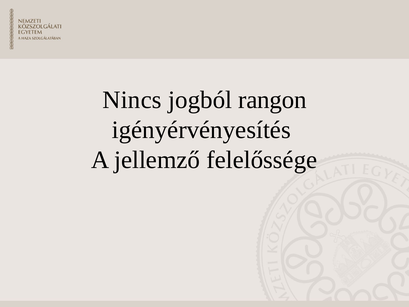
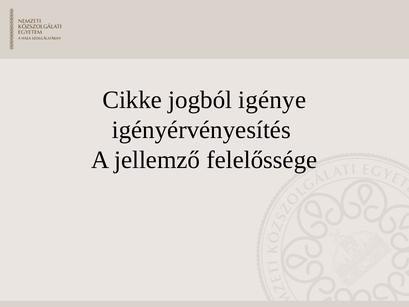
Nincs: Nincs -> Cikke
rangon: rangon -> igénye
